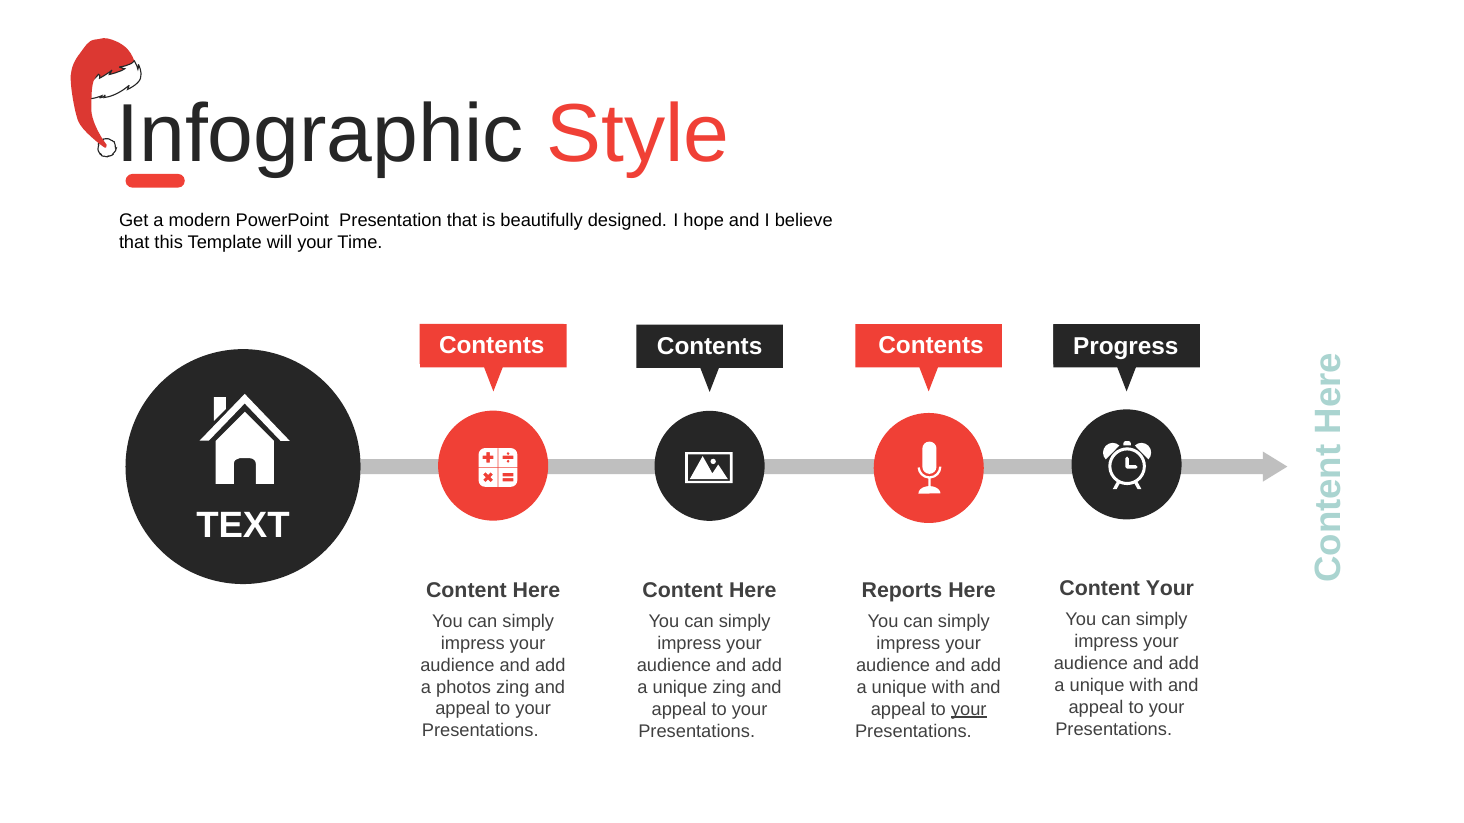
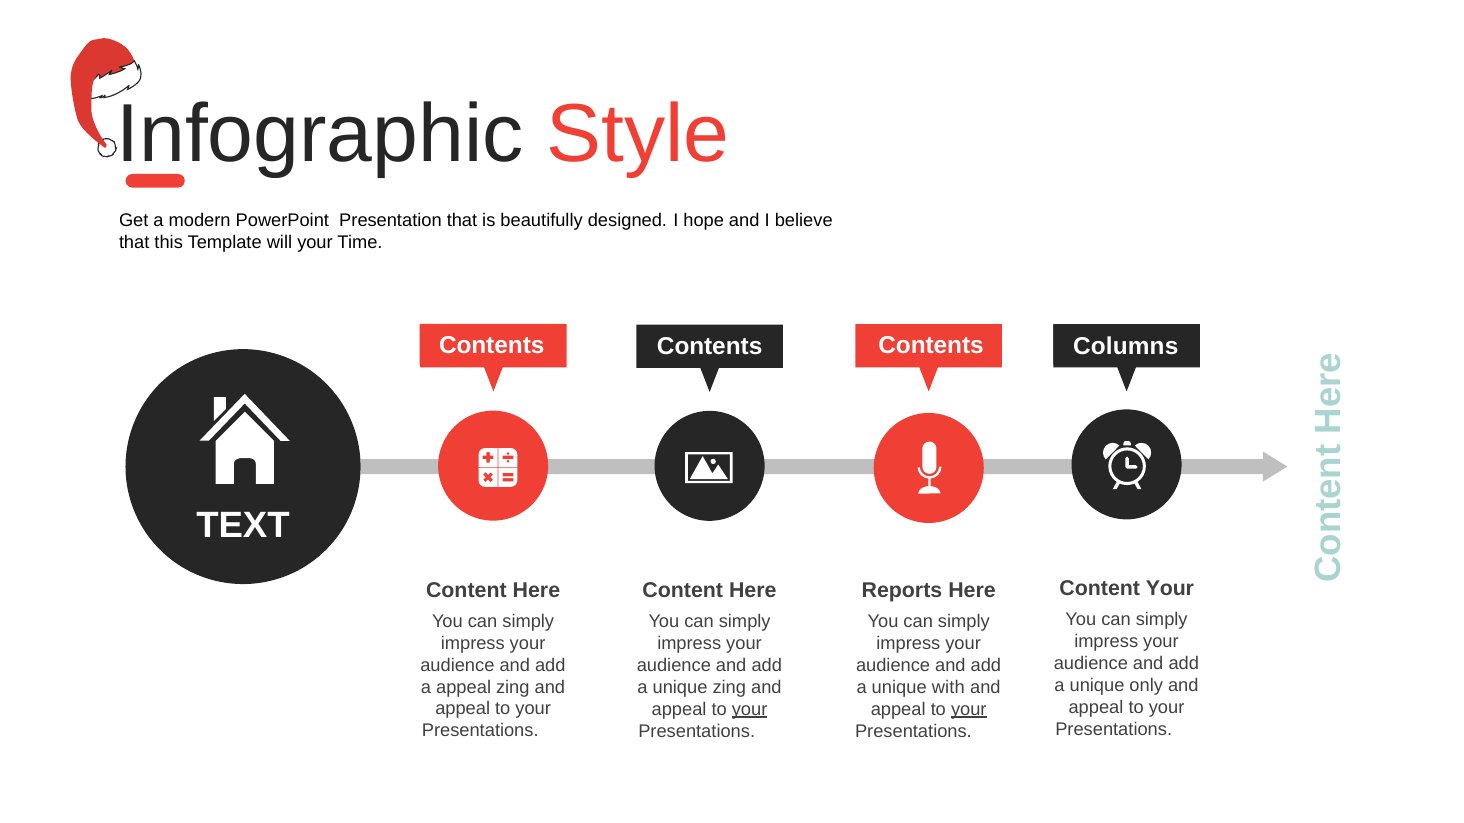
Progress: Progress -> Columns
with at (1146, 686): with -> only
a photos: photos -> appeal
your at (750, 710) underline: none -> present
